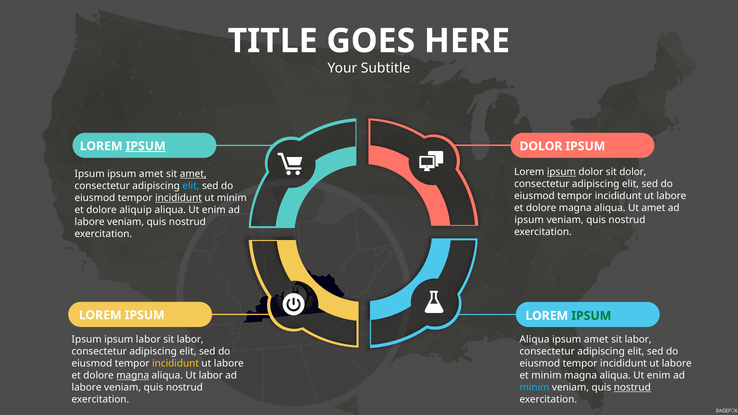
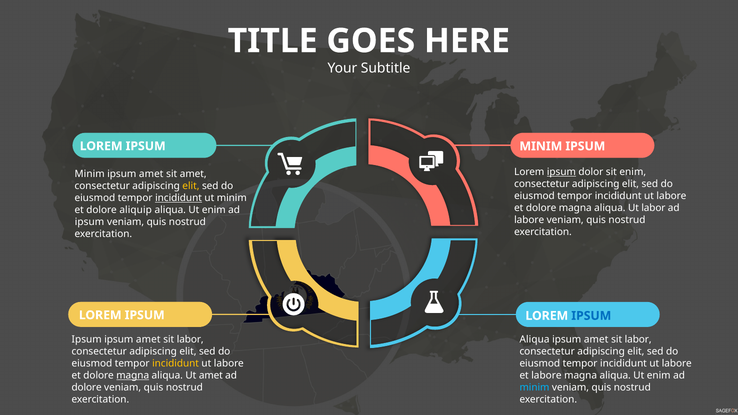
IPSUM at (146, 146) underline: present -> none
DOLOR at (541, 146): DOLOR -> MINIM
sit dolor: dolor -> enim
Ipsum at (90, 174): Ipsum -> Minim
amet at (193, 174) underline: present -> none
elit at (191, 186) colour: light blue -> yellow
Ut amet: amet -> labor
ipsum at (529, 220): ipsum -> labore
labore at (90, 222): labore -> ipsum
IPSUM at (591, 316) colour: green -> blue
labor at (148, 339): labor -> amet
Ut labor: labor -> amet
et minim: minim -> labore
labore at (87, 387): labore -> dolore
nostrud at (632, 387) underline: present -> none
